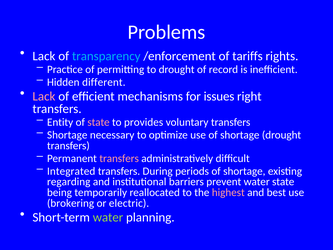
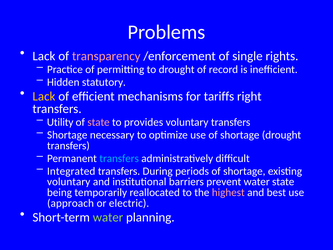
transparency colour: light blue -> pink
tariffs: tariffs -> single
different: different -> statutory
Lack at (44, 96) colour: pink -> yellow
issues: issues -> tariffs
Entity: Entity -> Utility
transfers at (119, 158) colour: pink -> light blue
regarding at (69, 182): regarding -> voluntary
brokering: brokering -> approach
